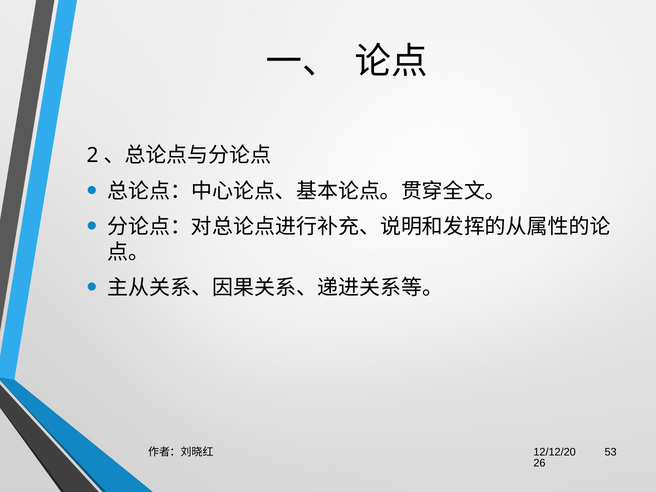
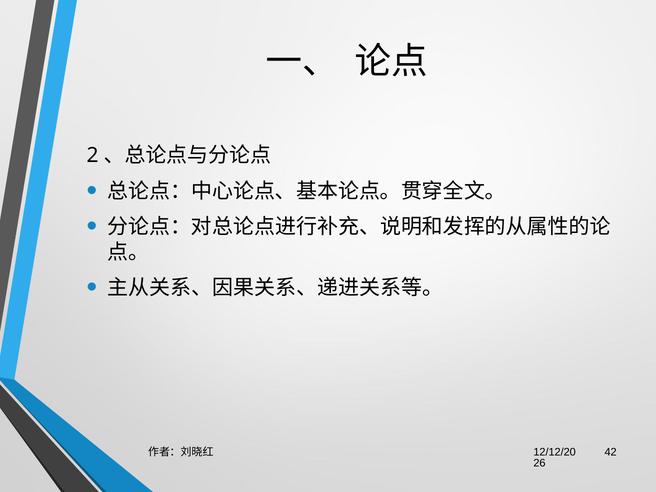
53: 53 -> 42
